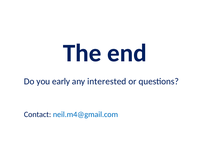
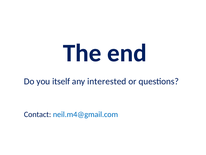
early: early -> itself
